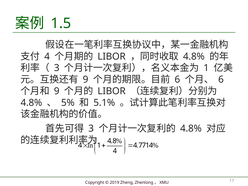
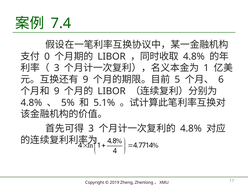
1.5: 1.5 -> 7.4
4 at (47, 56): 4 -> 0
6 at (177, 80): 6 -> 5
